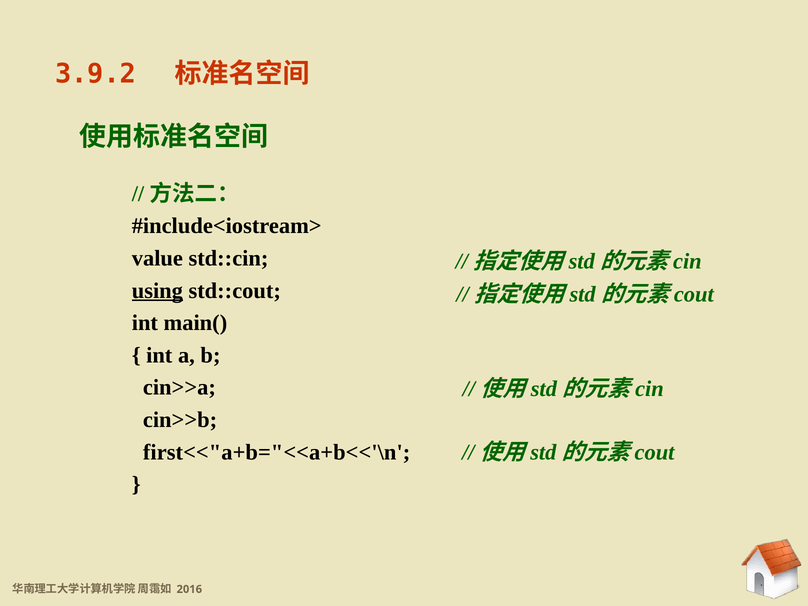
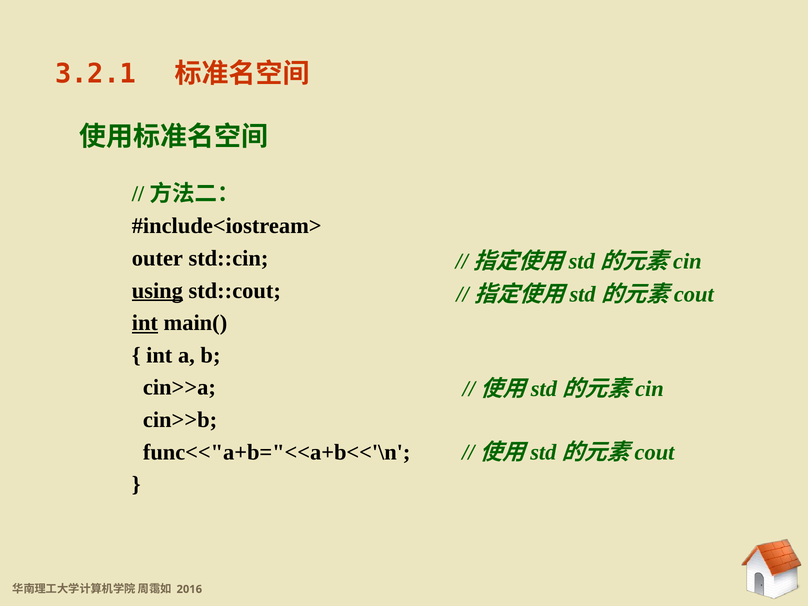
3.9.2: 3.9.2 -> 3.2.1
value: value -> outer
int at (145, 323) underline: none -> present
first<<"a+b="<<a+b<<'\n: first<<"a+b="<<a+b<<'\n -> func<<"a+b="<<a+b<<'\n
